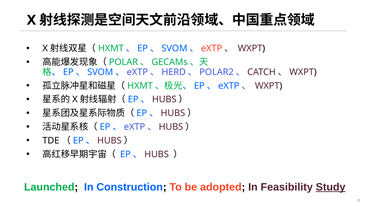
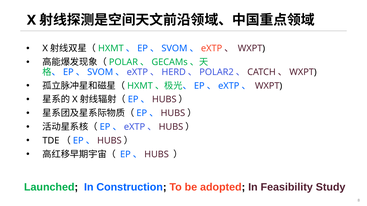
Study underline: present -> none
